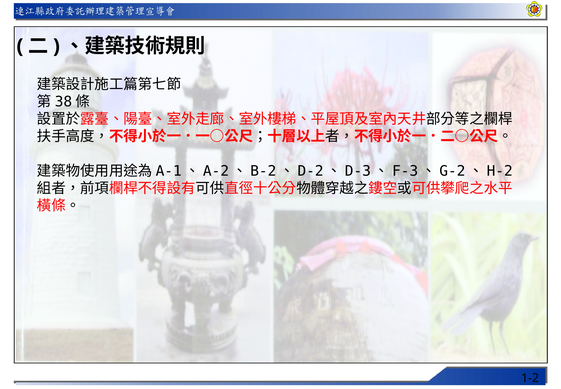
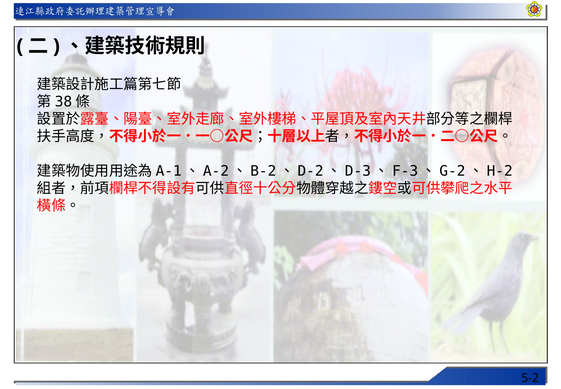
1-2: 1-2 -> 5-2
